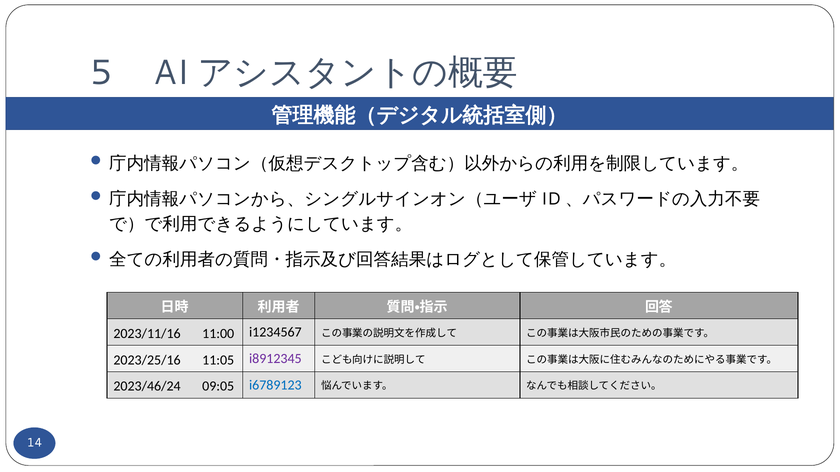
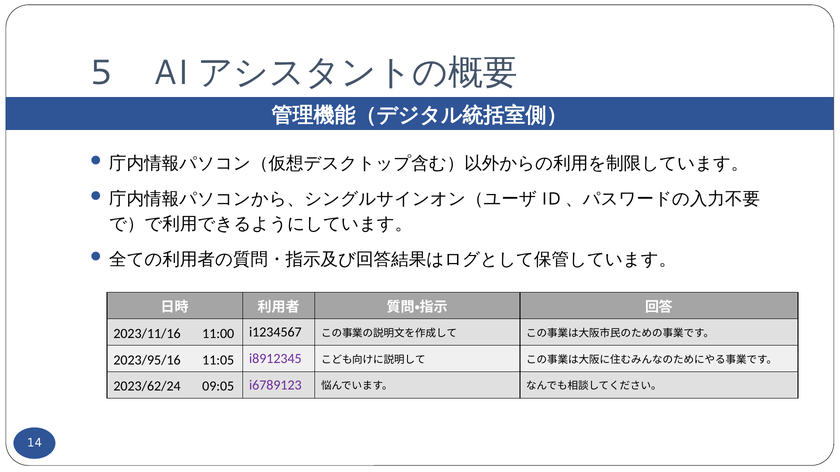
2023/25/16: 2023/25/16 -> 2023/95/16
2023/46/24: 2023/46/24 -> 2023/62/24
i6789123 colour: blue -> purple
